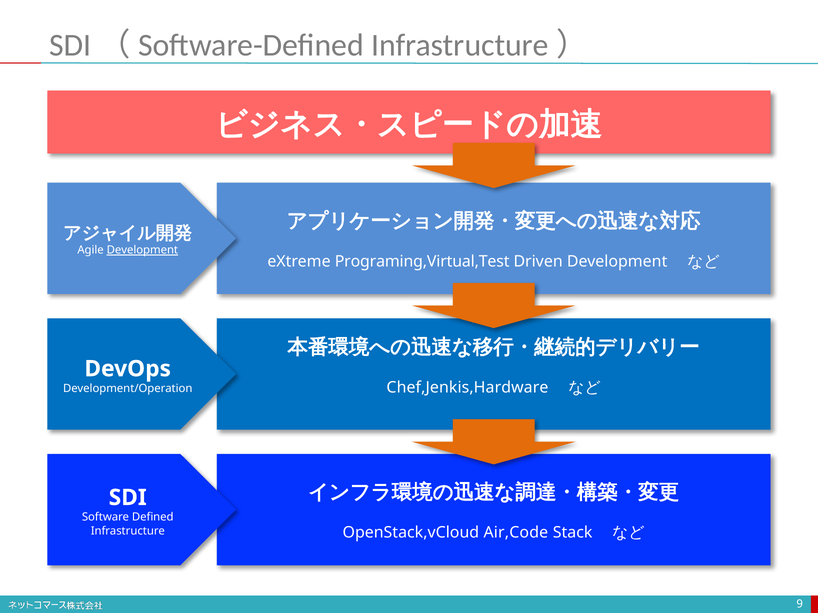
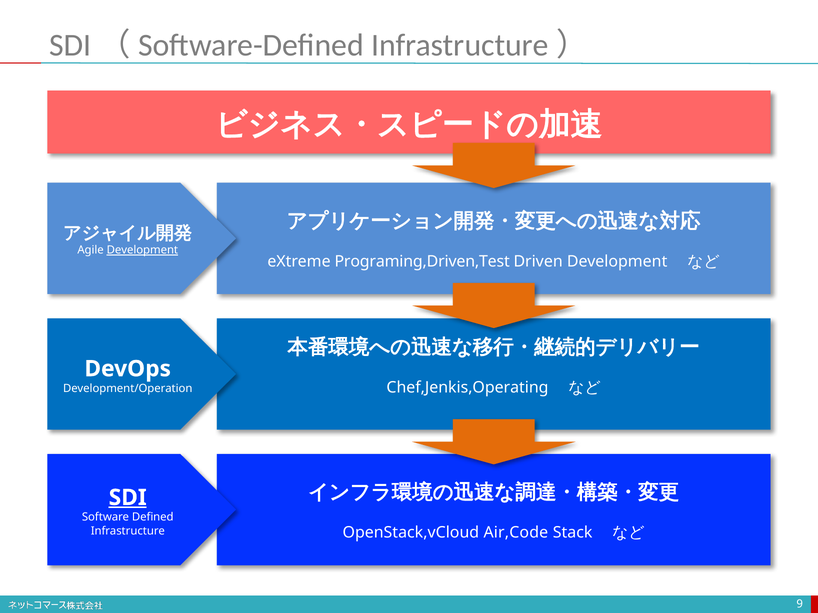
Programing,Virtual,Test: Programing,Virtual,Test -> Programing,Driven,Test
Chef,Jenkis,Hardware: Chef,Jenkis,Hardware -> Chef,Jenkis,Operating
SDI underline: none -> present
